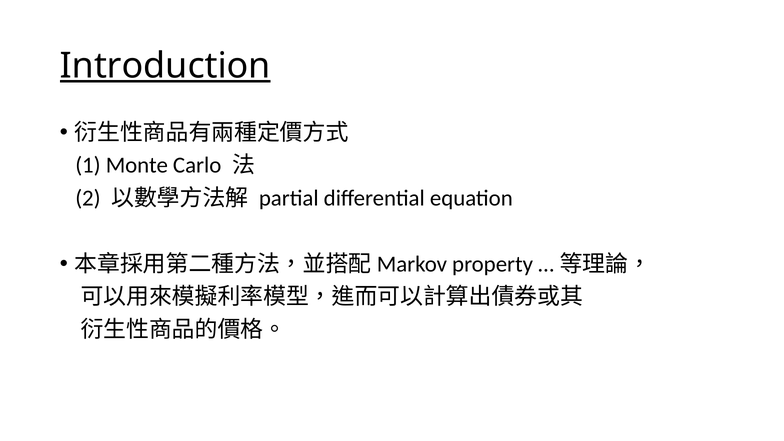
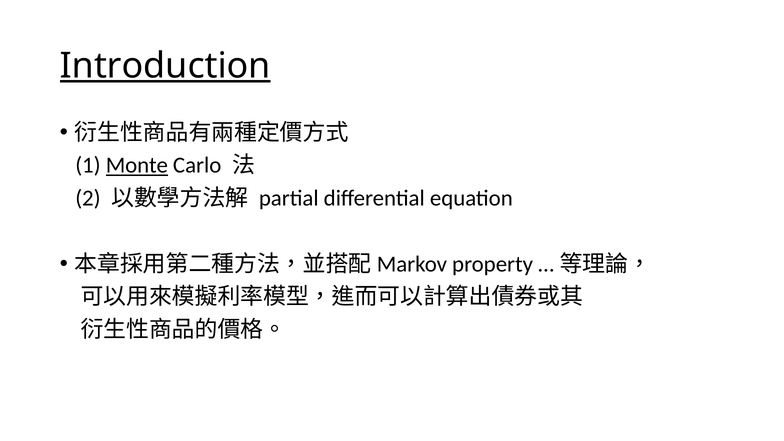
Monte underline: none -> present
